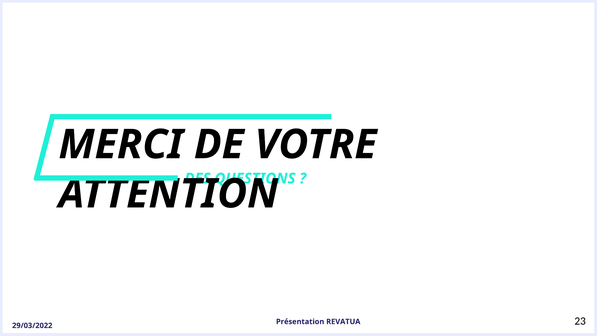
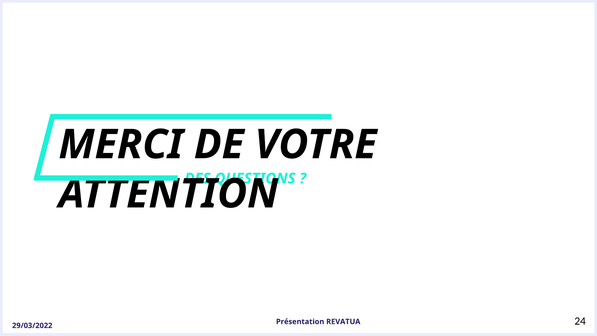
23: 23 -> 24
